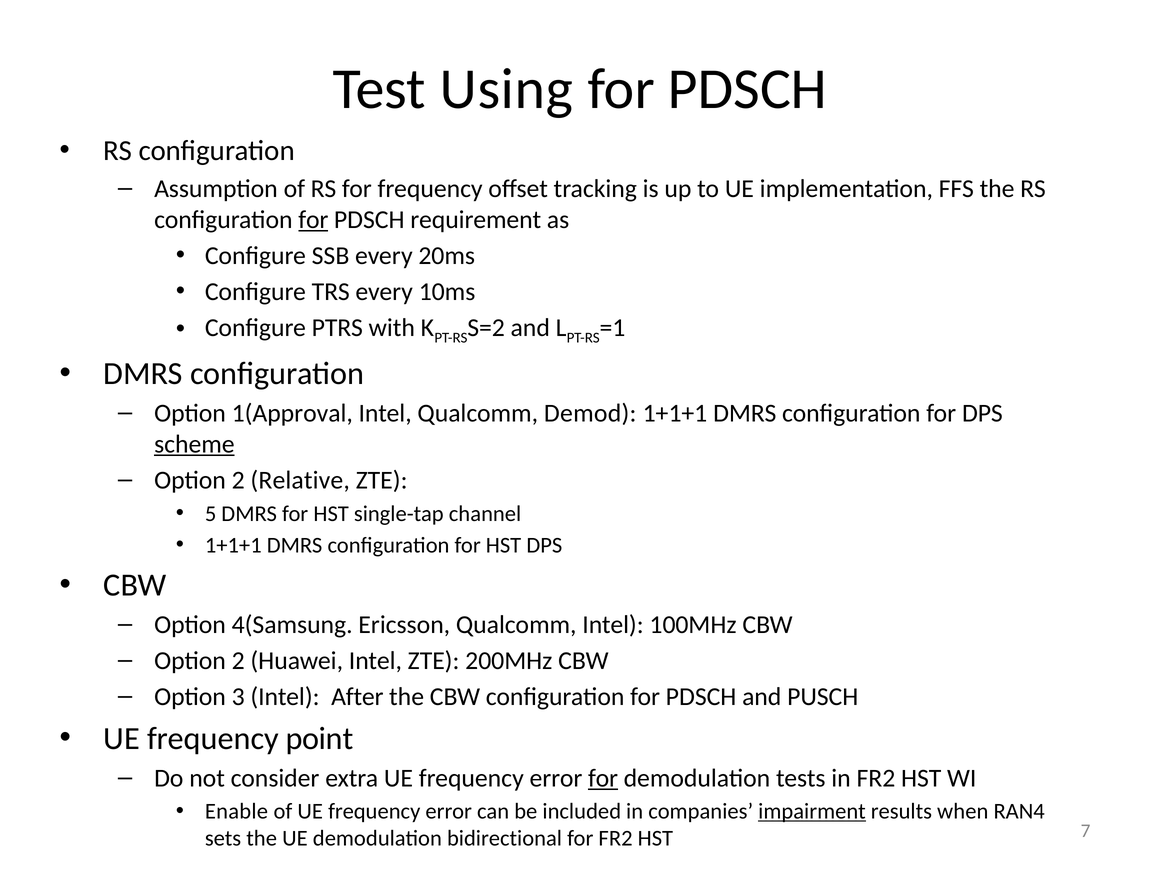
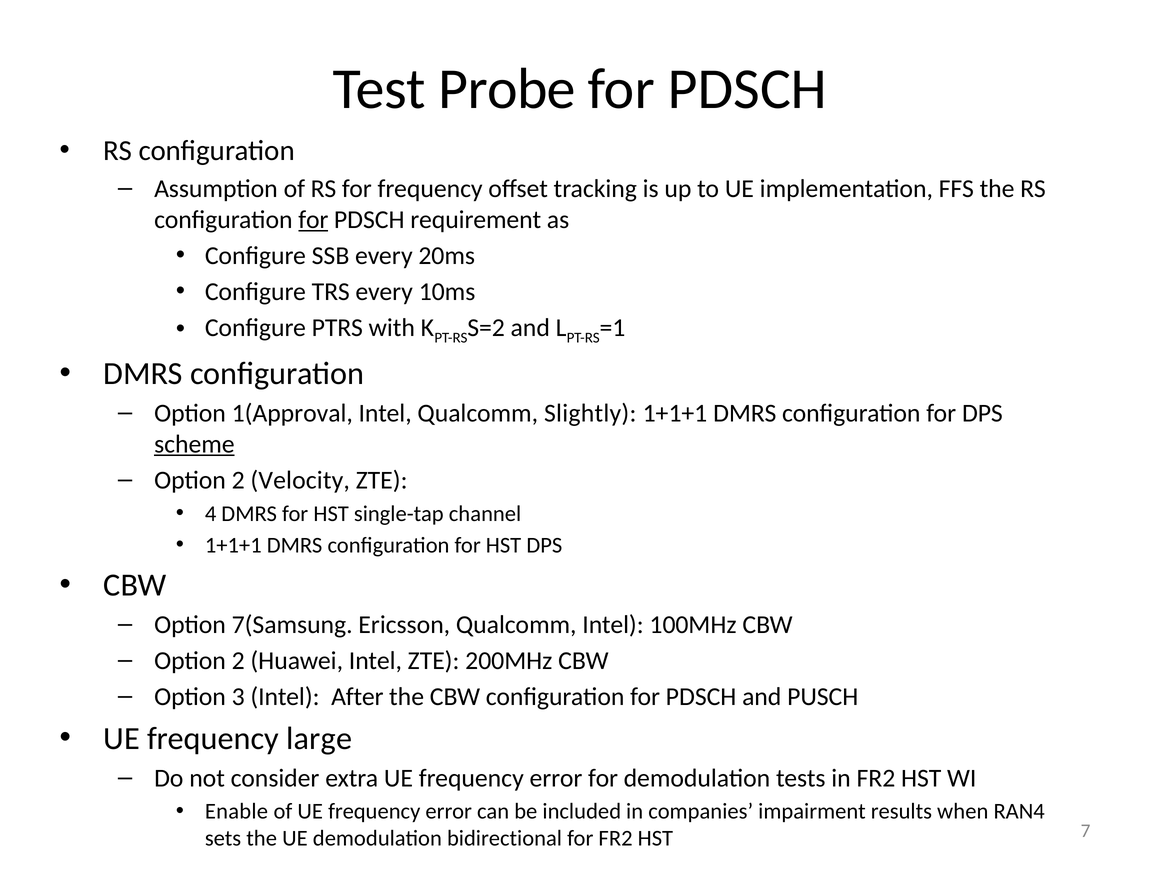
Using: Using -> Probe
Demod: Demod -> Slightly
Relative: Relative -> Velocity
5: 5 -> 4
4(Samsung: 4(Samsung -> 7(Samsung
point: point -> large
for at (603, 778) underline: present -> none
impairment underline: present -> none
